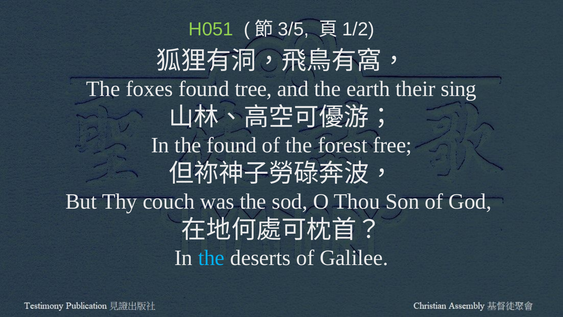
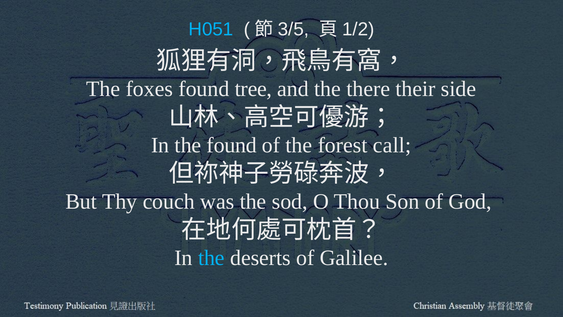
H051 colour: light green -> light blue
earth: earth -> there
sing: sing -> side
free: free -> call
